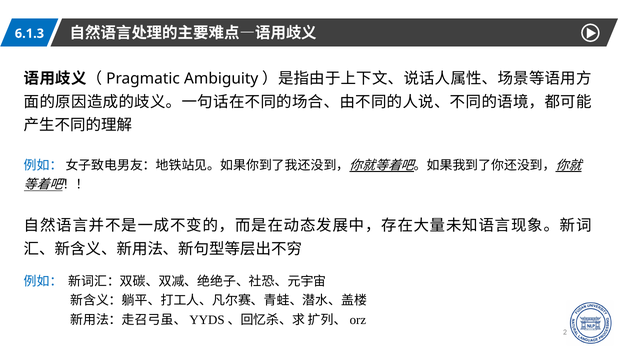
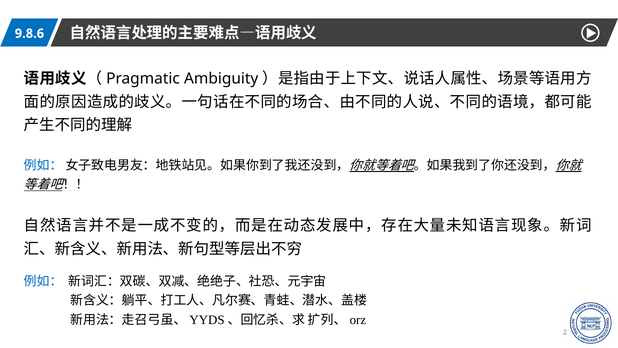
6.1.3: 6.1.3 -> 9.8.6
